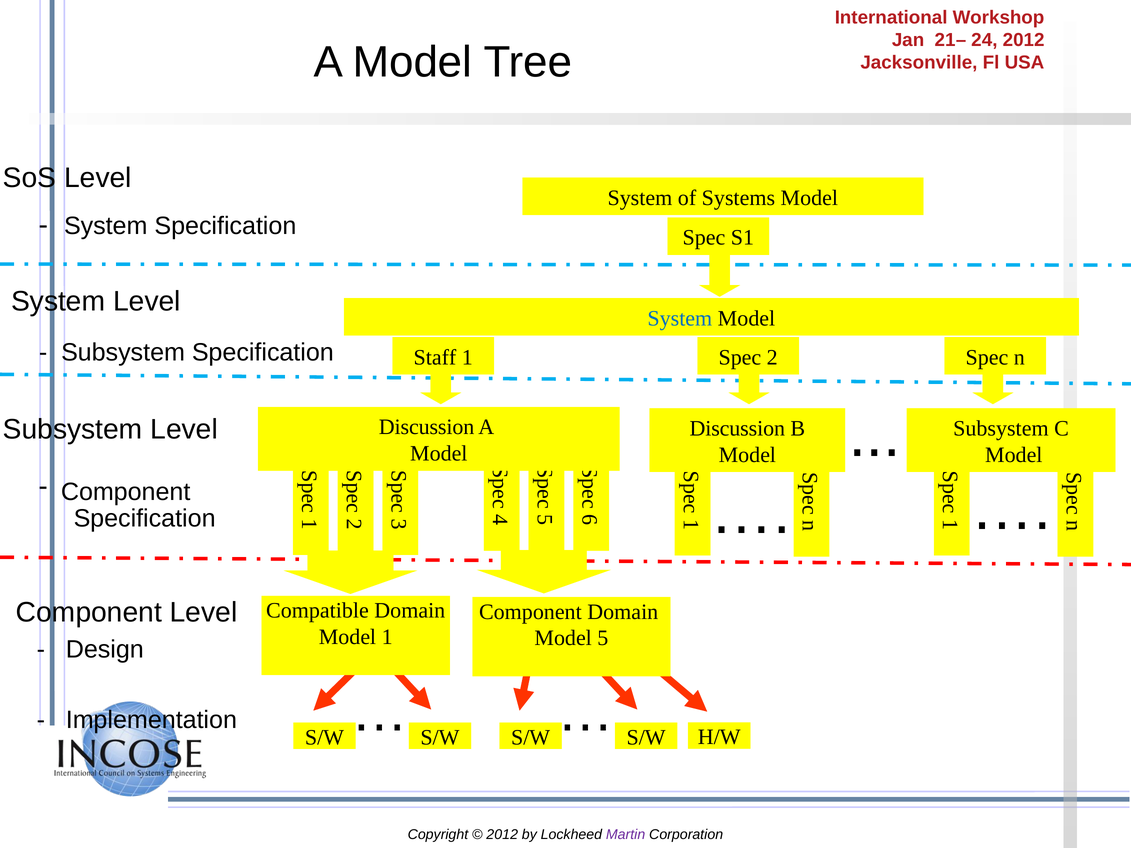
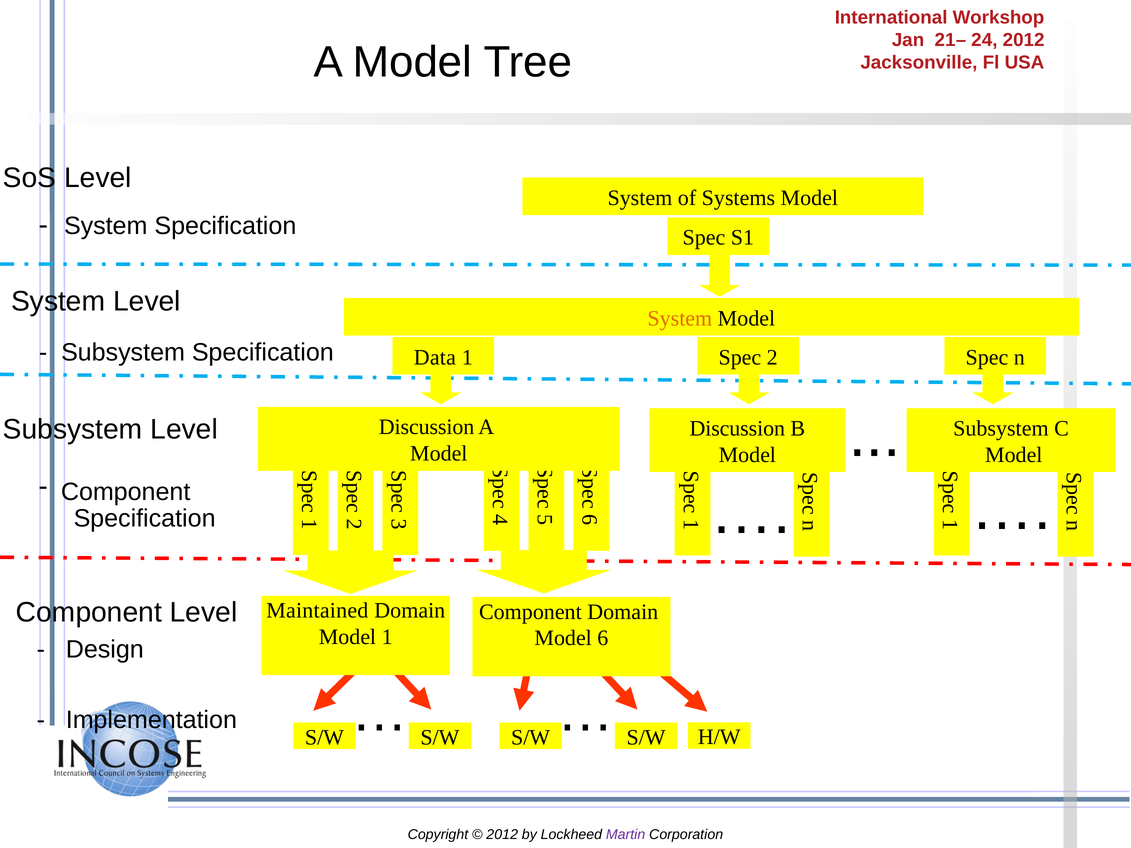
System at (680, 318) colour: blue -> orange
Staff: Staff -> Data
Compatible: Compatible -> Maintained
Model 5: 5 -> 6
